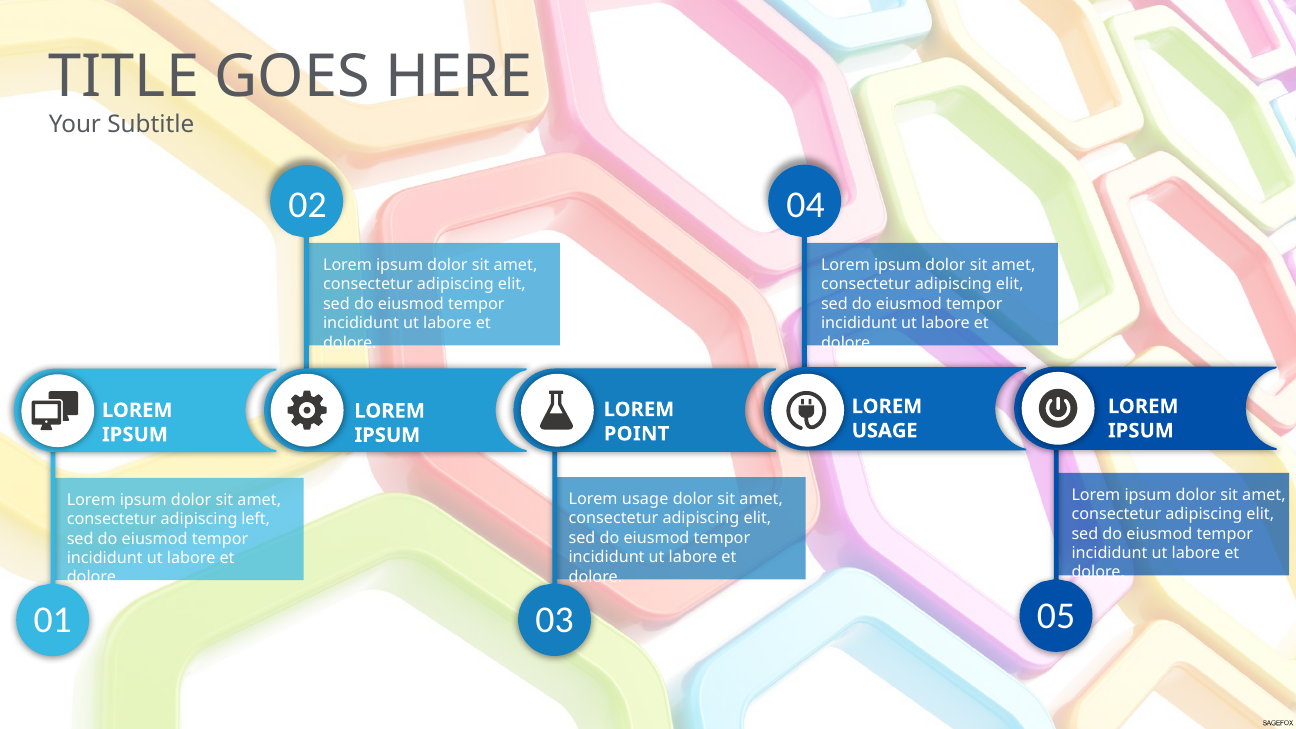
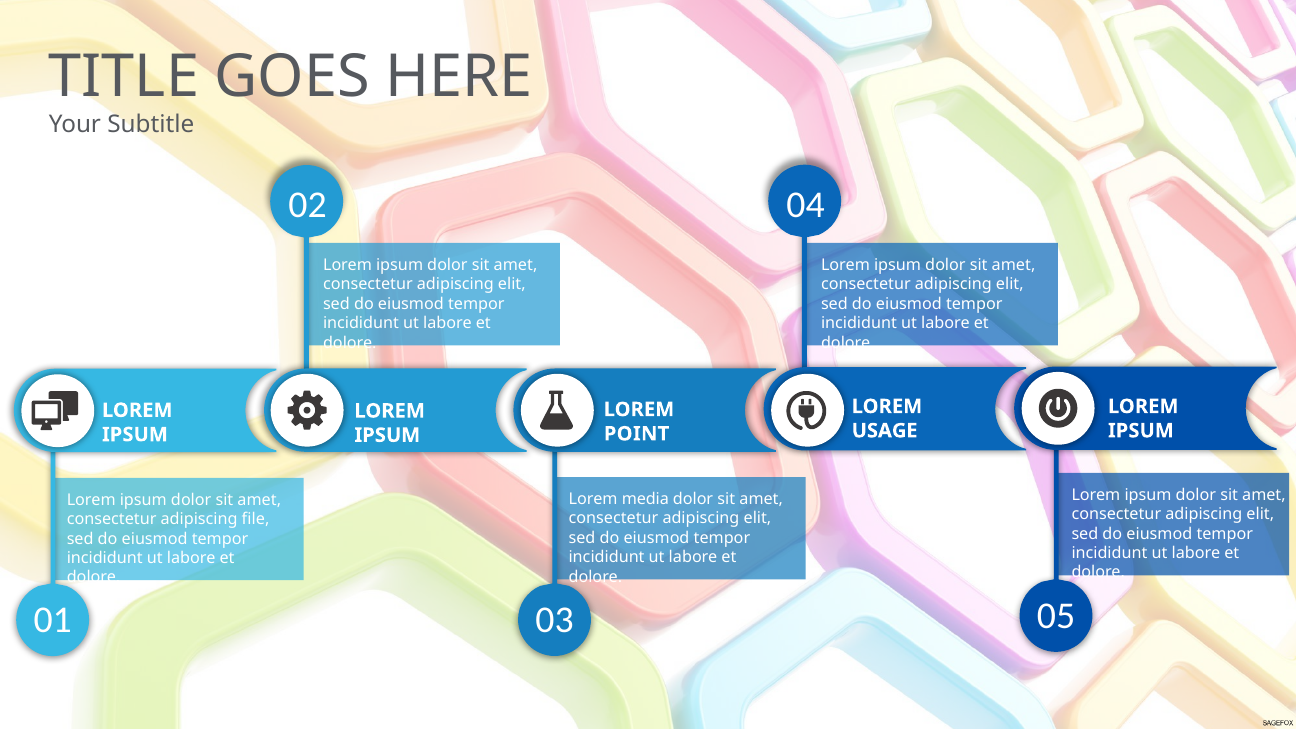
usage at (645, 499): usage -> media
left: left -> file
